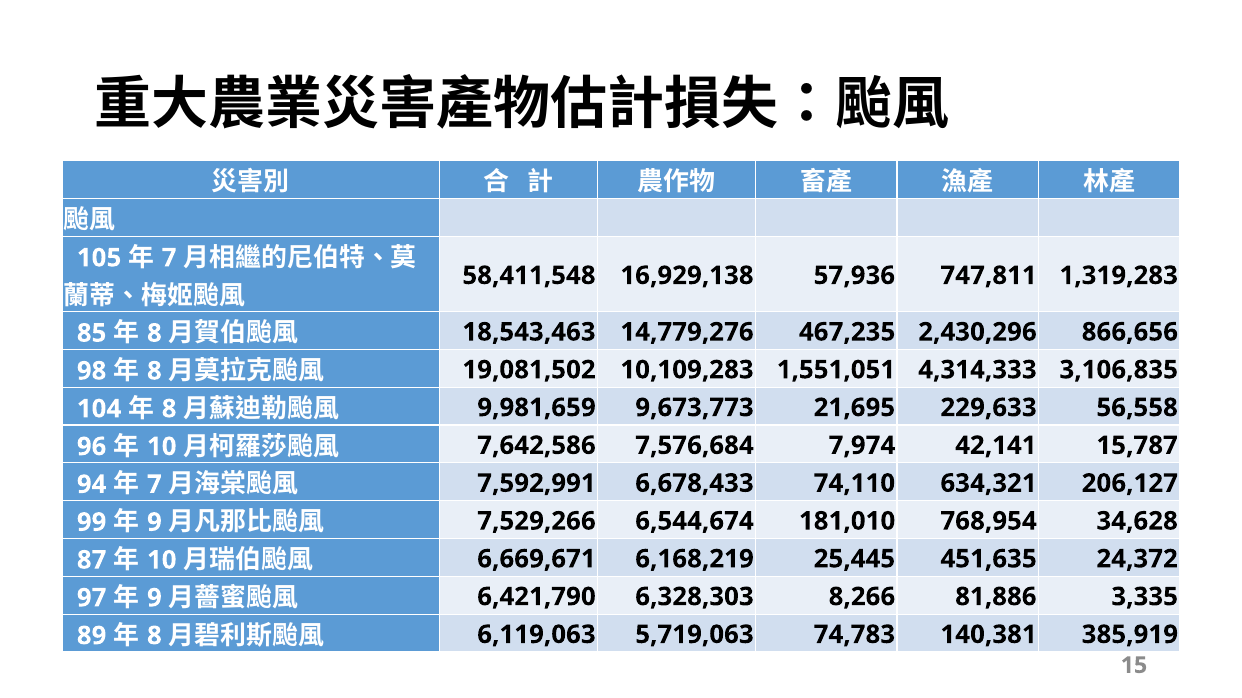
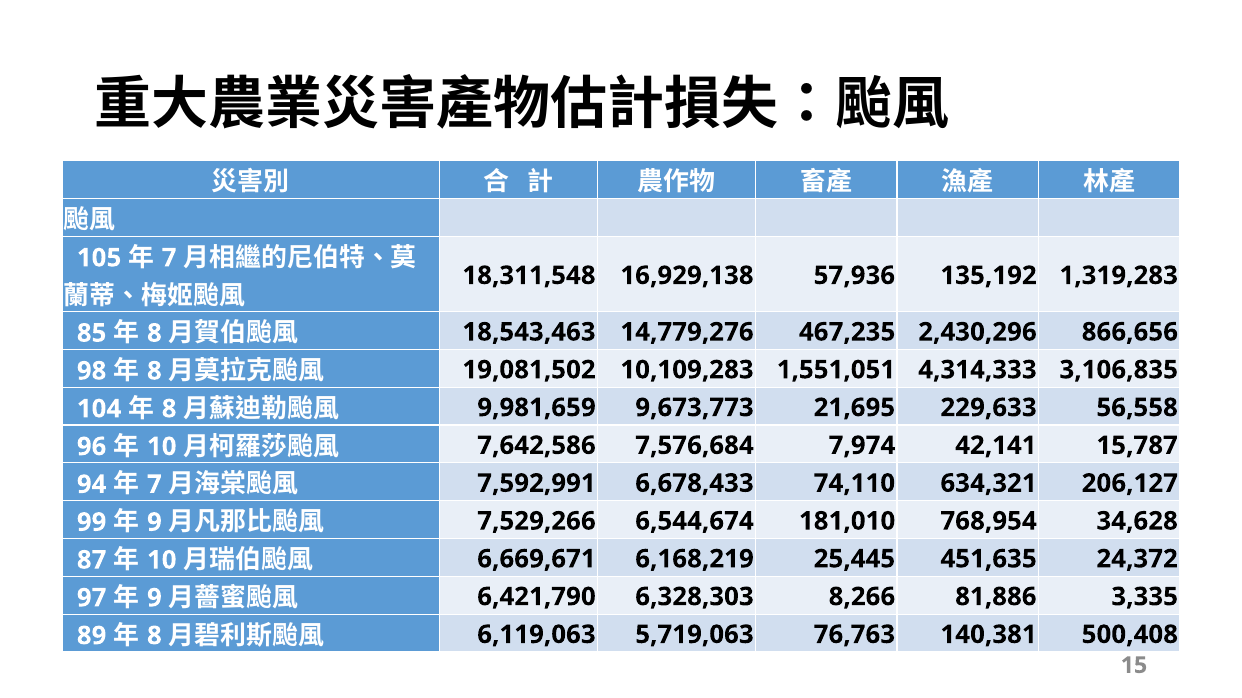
58,411,548: 58,411,548 -> 18,311,548
747,811: 747,811 -> 135,192
74,783: 74,783 -> 76,763
385,919: 385,919 -> 500,408
